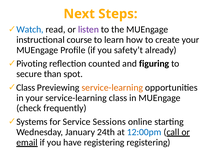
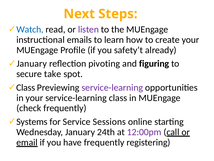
course: course -> emails
Pivoting at (32, 63): Pivoting -> January
counted: counted -> pivoting
than: than -> take
service-learning at (112, 87) colour: orange -> purple
12:00pm colour: blue -> purple
have registering: registering -> frequently
